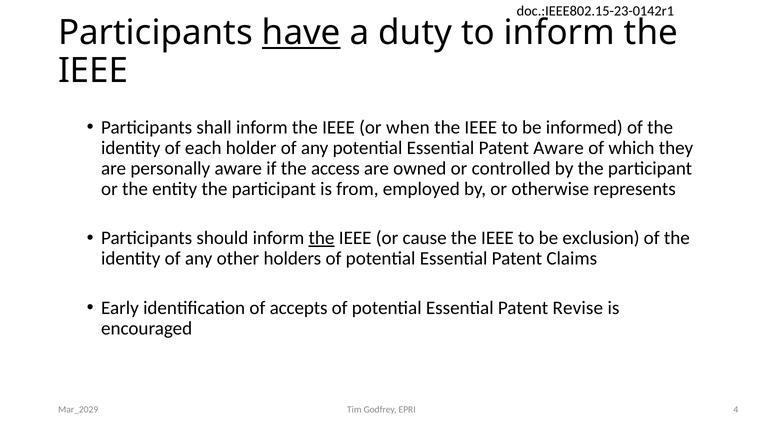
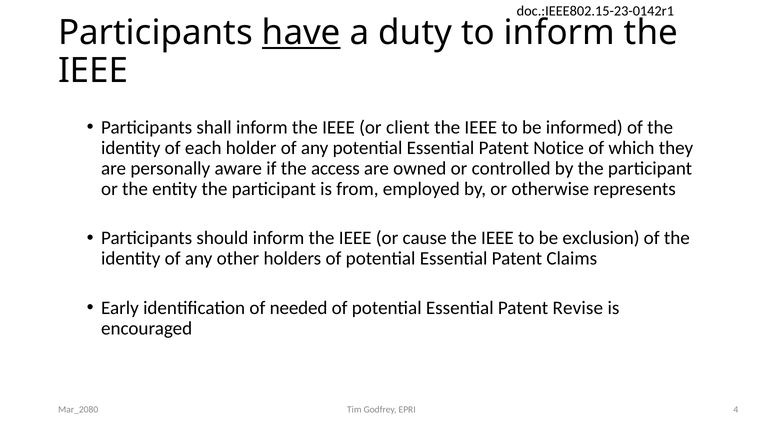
when: when -> client
Patent Aware: Aware -> Notice
the at (322, 238) underline: present -> none
accepts: accepts -> needed
Mar_2029: Mar_2029 -> Mar_2080
